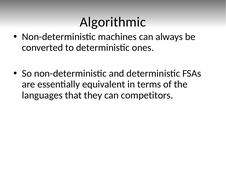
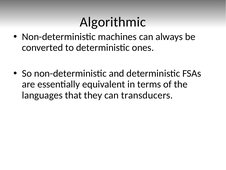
competitors: competitors -> transducers
